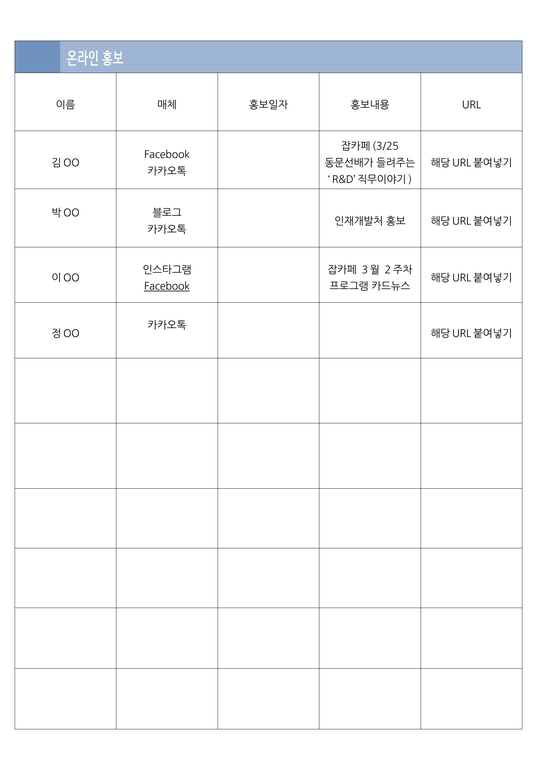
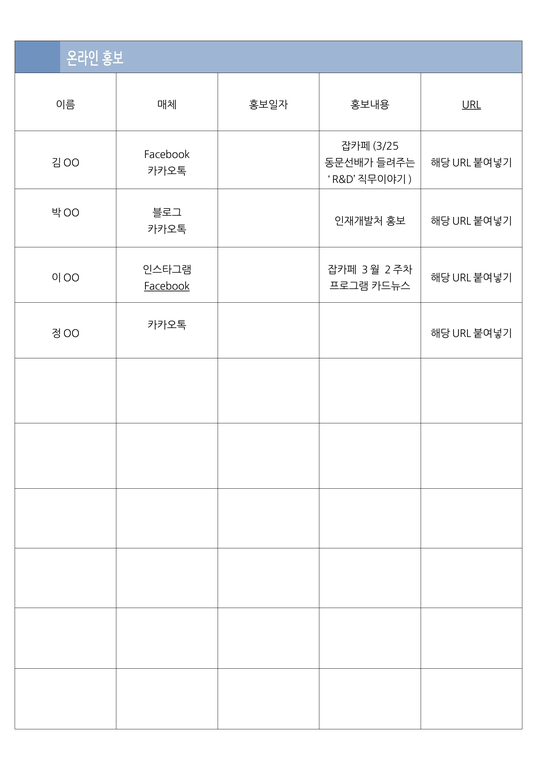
URL underline: none -> present
